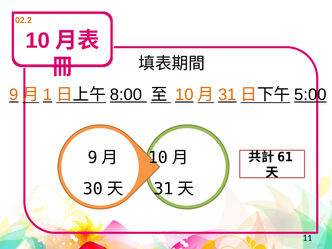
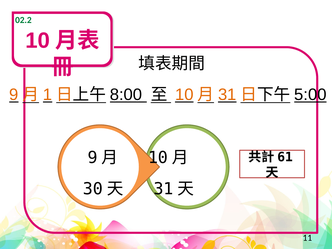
02.2 colour: orange -> green
